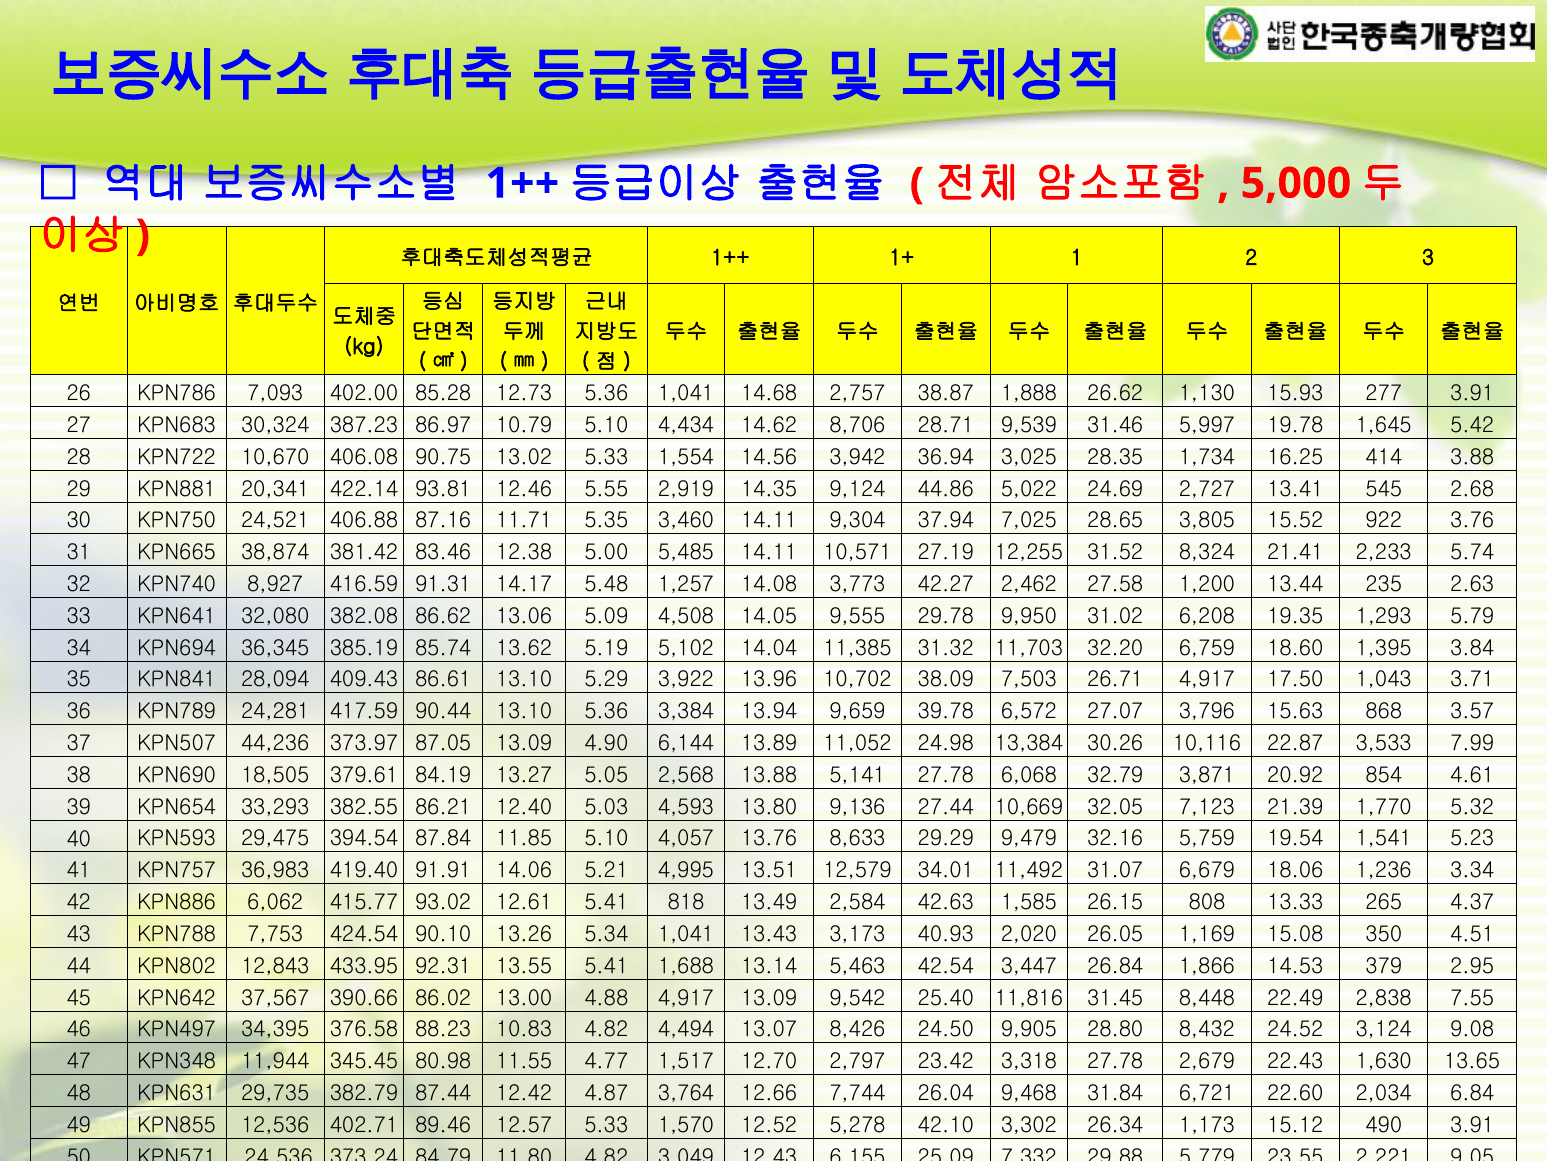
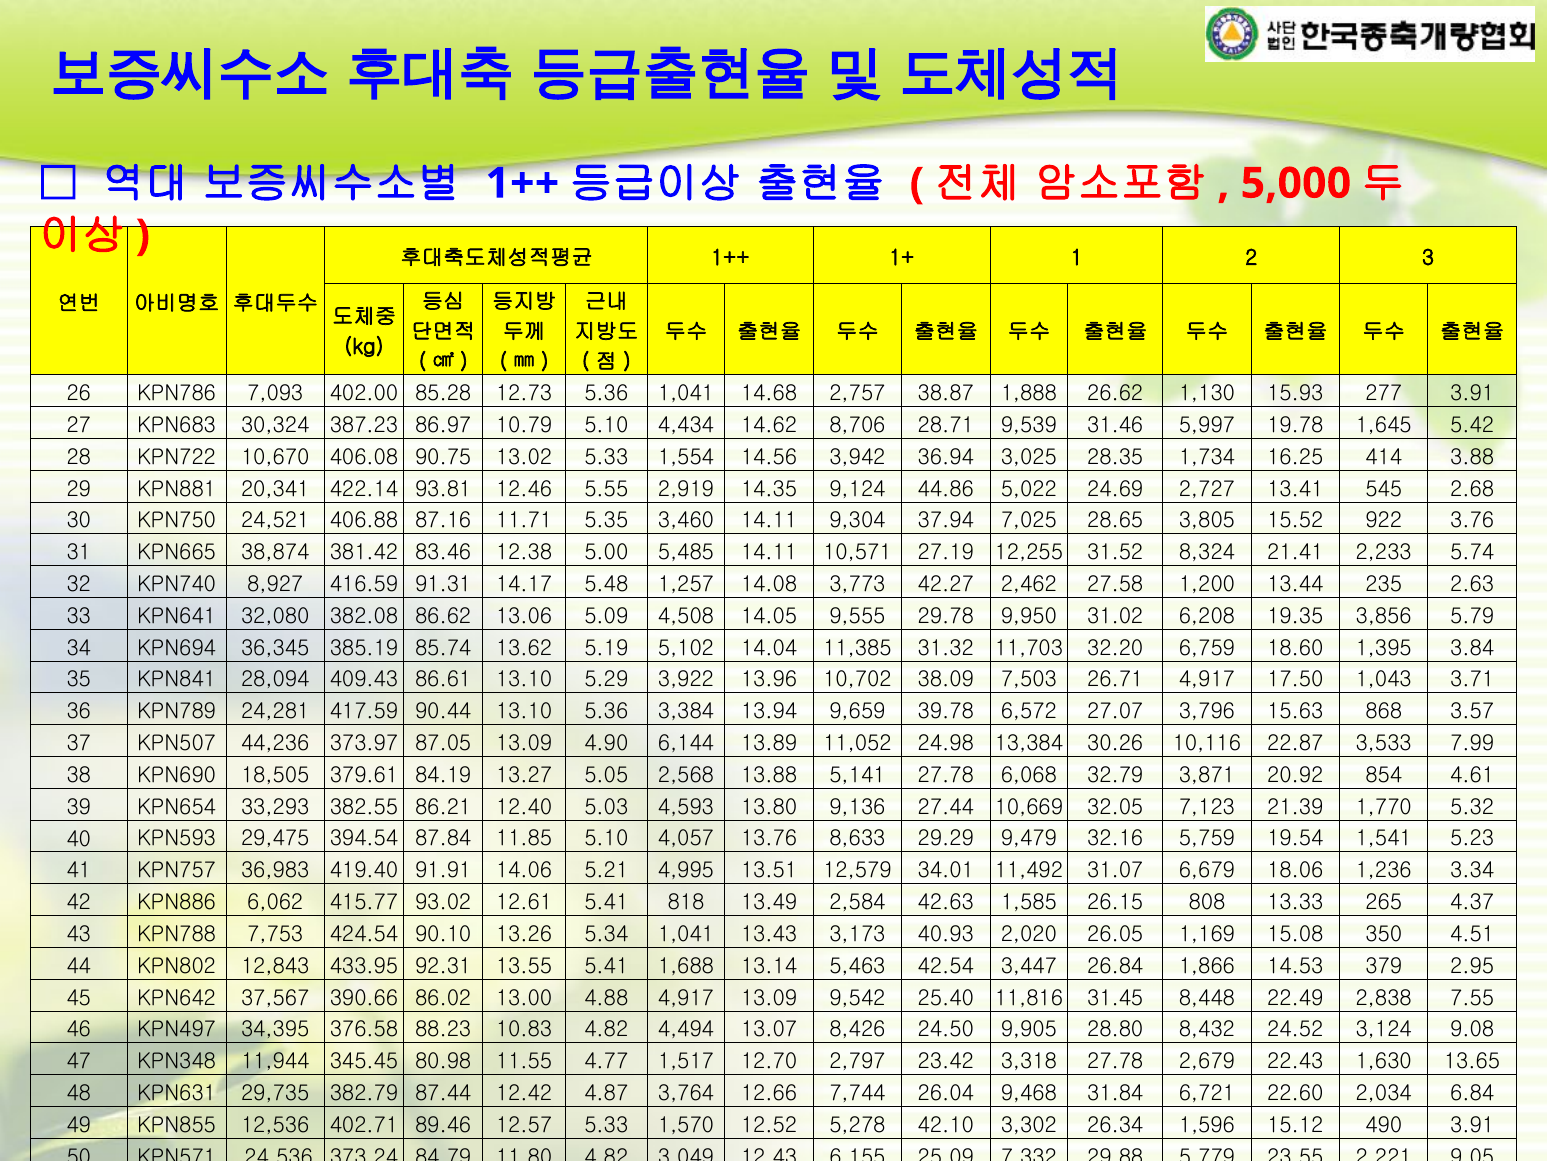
1,293: 1,293 -> 3,856
1,173: 1,173 -> 1,596
